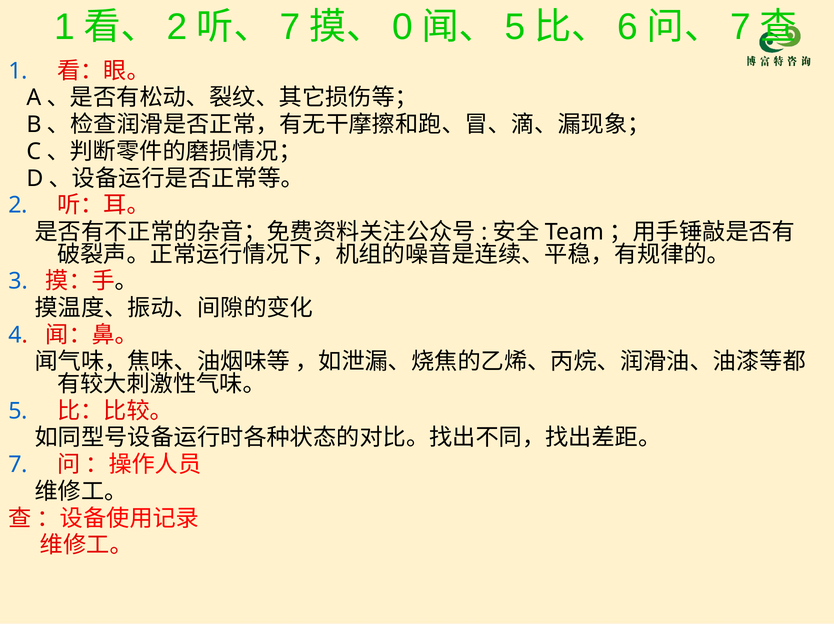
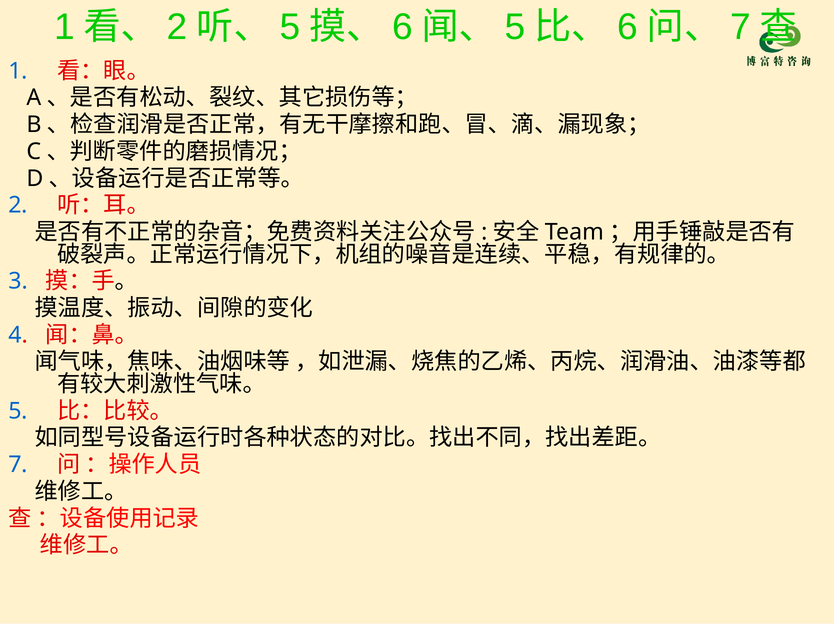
7 at (290, 27): 7 -> 5
0 at (403, 27): 0 -> 6
